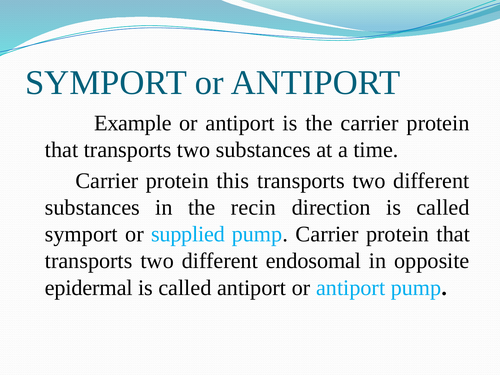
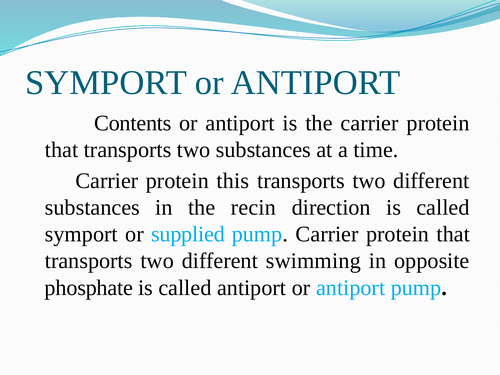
Example: Example -> Contents
endosomal: endosomal -> swimming
epidermal: epidermal -> phosphate
